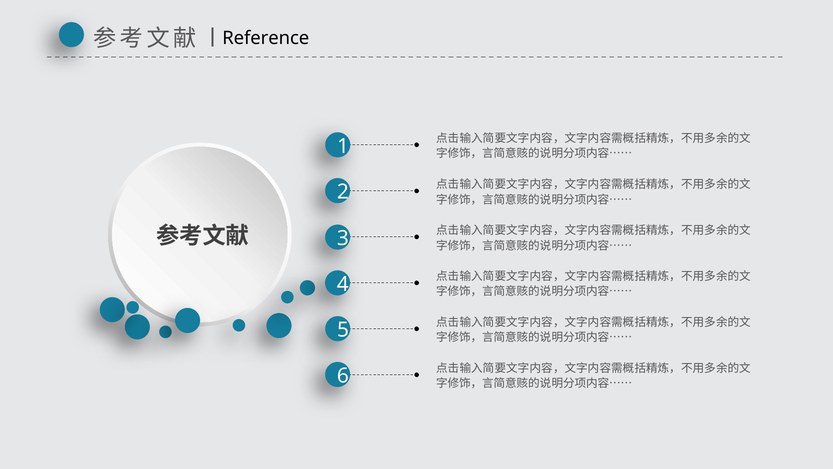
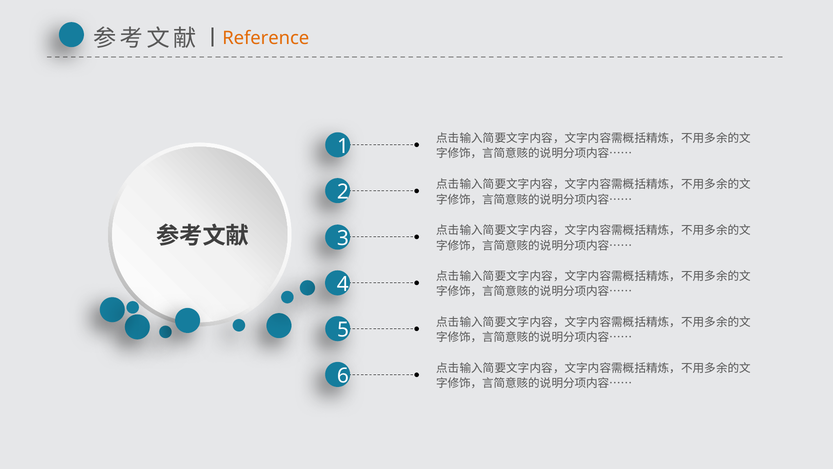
Reference colour: black -> orange
